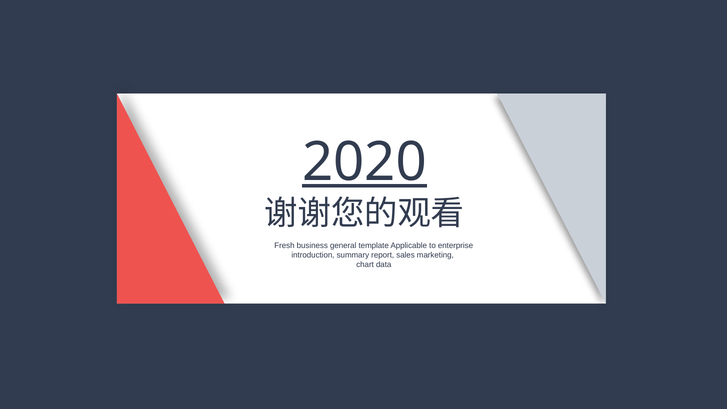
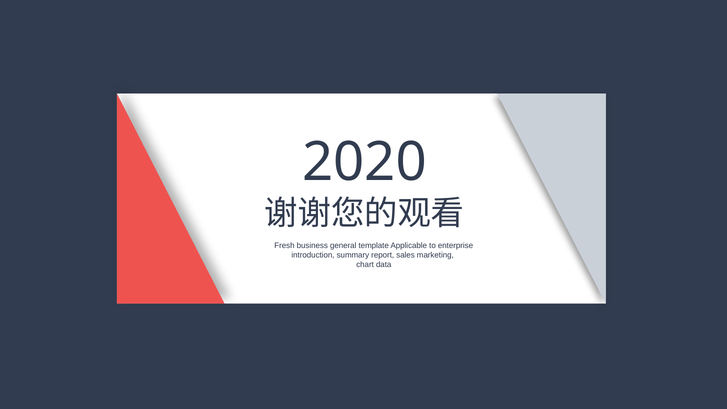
2020 underline: present -> none
